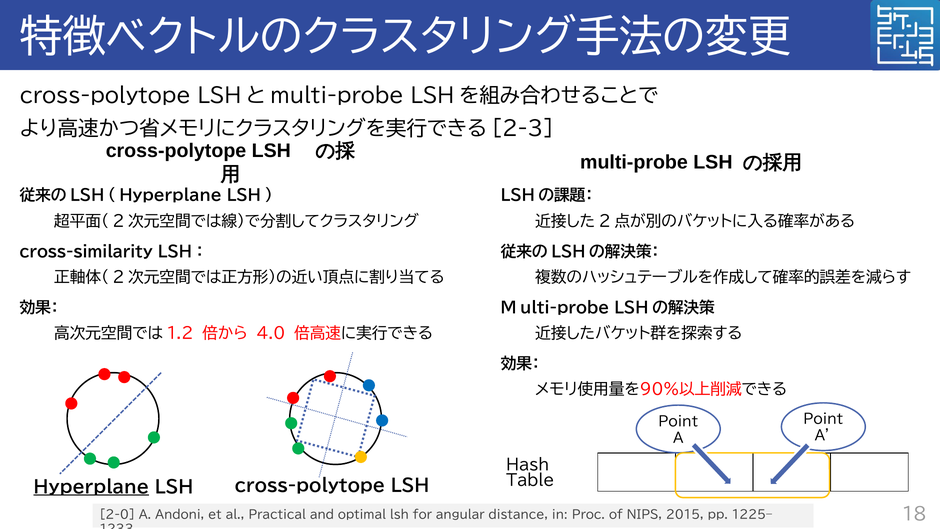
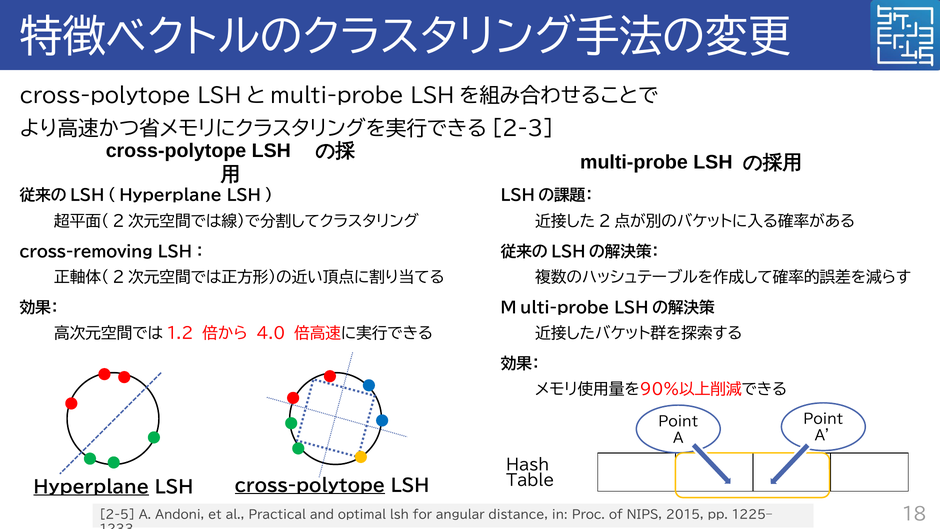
cross-similarity: cross-similarity -> cross-removing
cross-polytope at (310, 486) underline: none -> present
2-0: 2-0 -> 2-5
